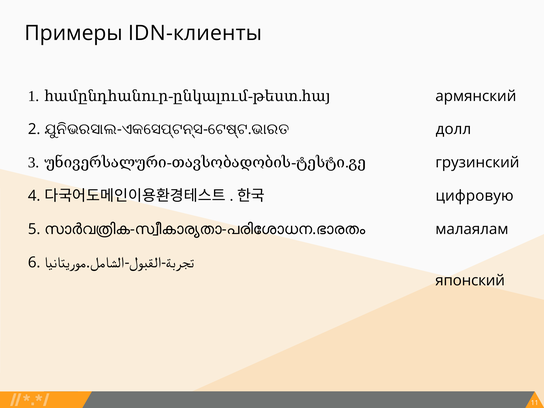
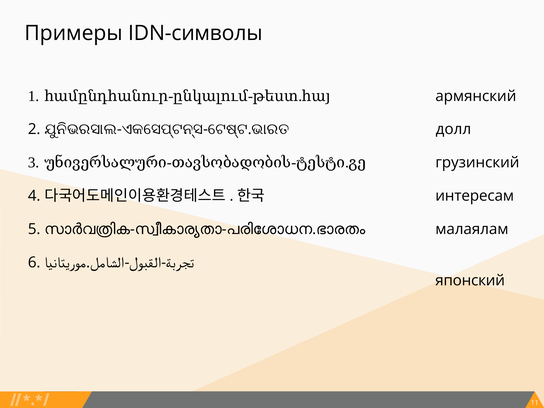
IDN-клиенты: IDN-клиенты -> IDN-символы
цифровую: цифровую -> интересам
